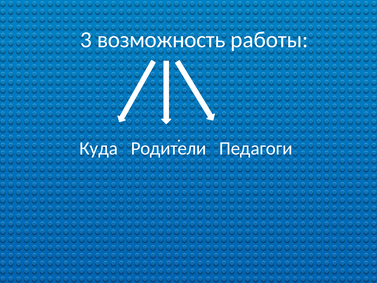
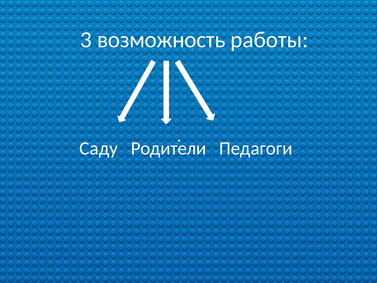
Куда: Куда -> Саду
